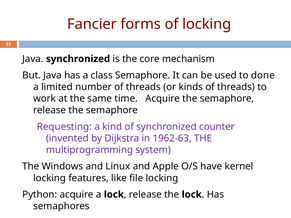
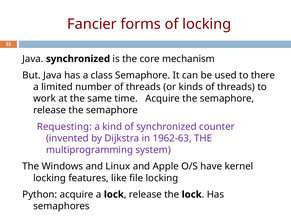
done: done -> there
